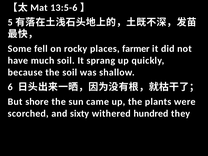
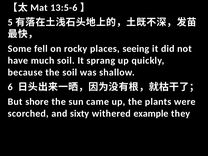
farmer: farmer -> seeing
hundred: hundred -> example
